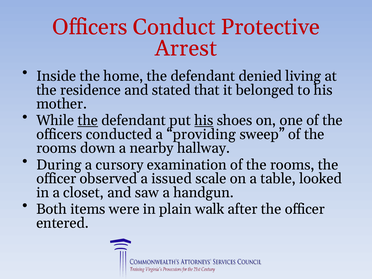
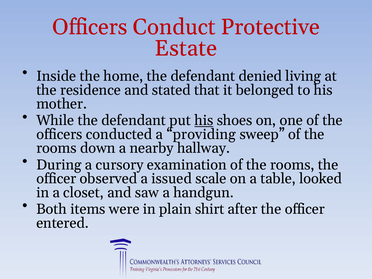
Arrest: Arrest -> Estate
the at (88, 120) underline: present -> none
walk: walk -> shirt
